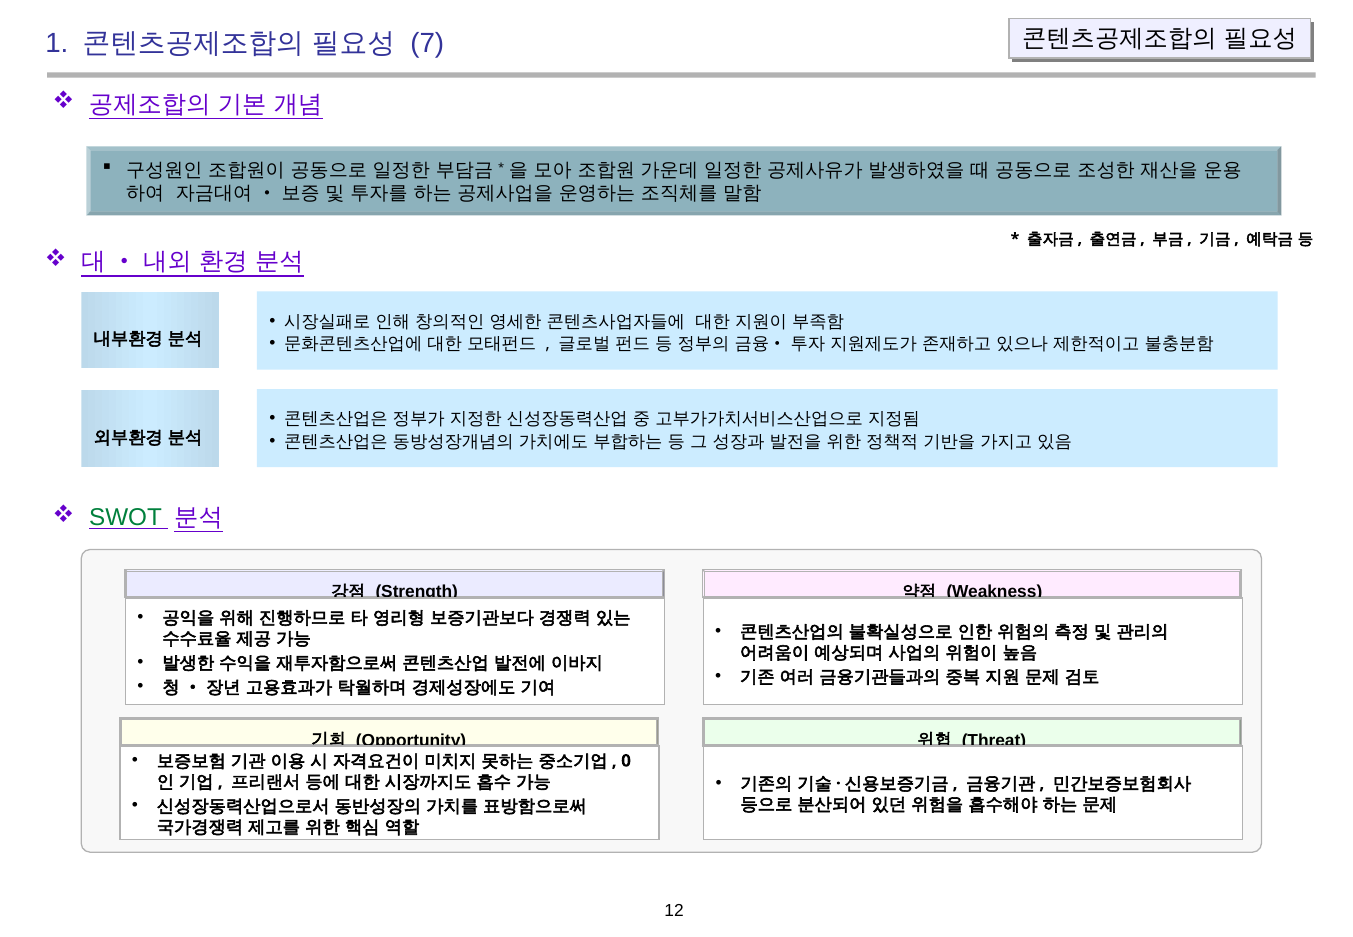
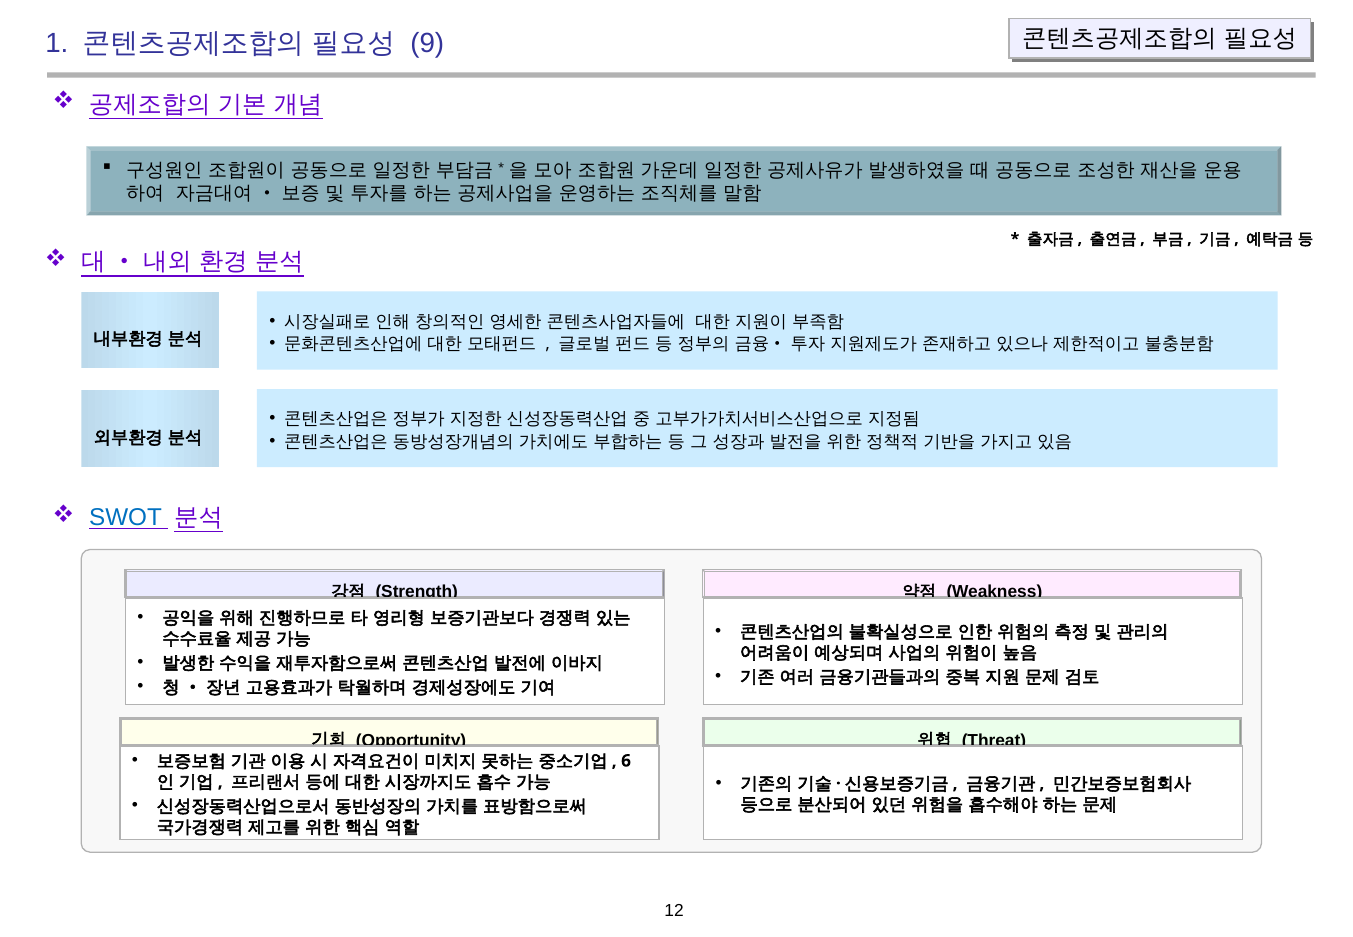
7: 7 -> 9
SWOT colour: green -> blue
0: 0 -> 6
